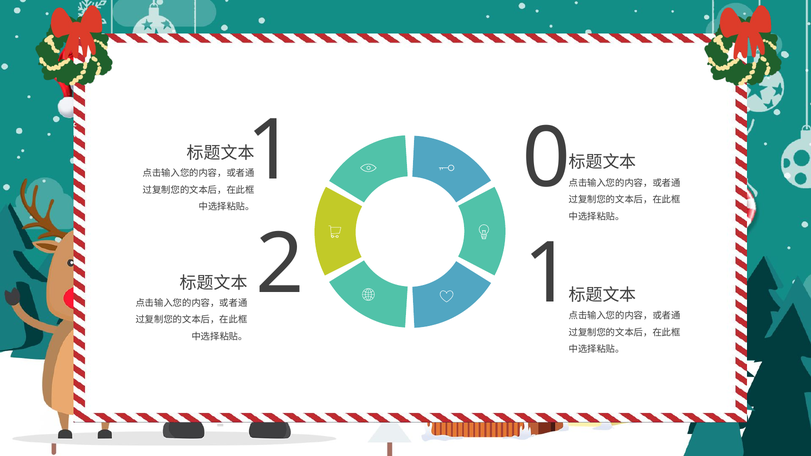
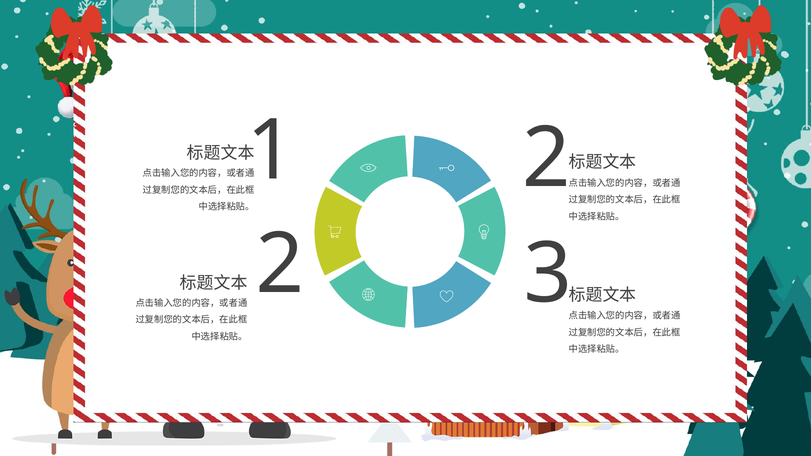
1 0: 0 -> 2
2 1: 1 -> 3
